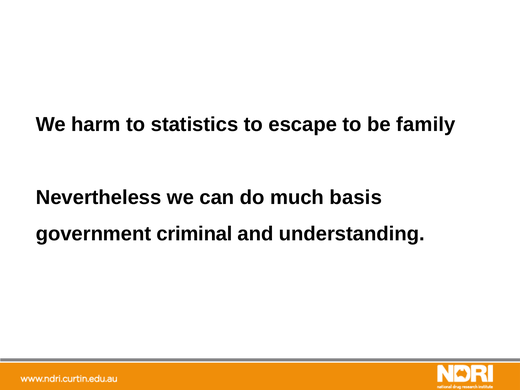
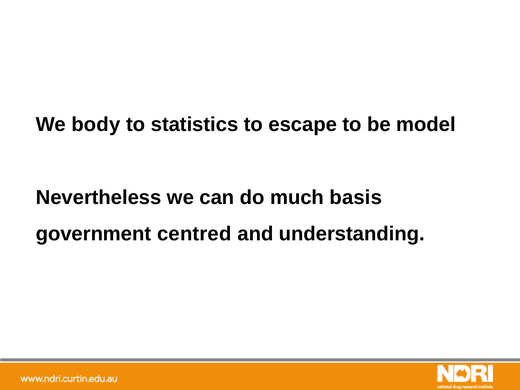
harm: harm -> body
family: family -> model
criminal: criminal -> centred
